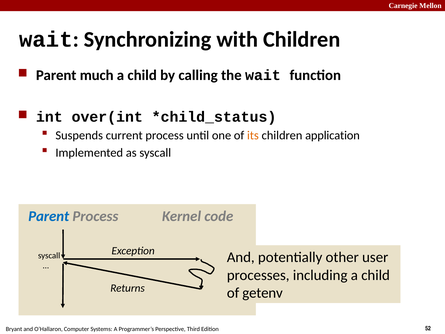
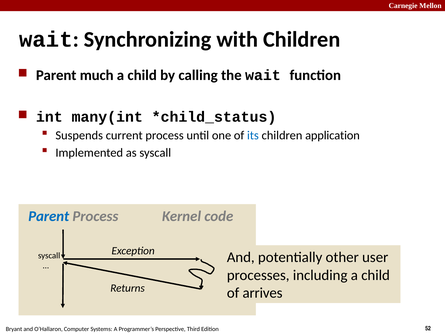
over(int: over(int -> many(int
its colour: orange -> blue
getenv: getenv -> arrives
